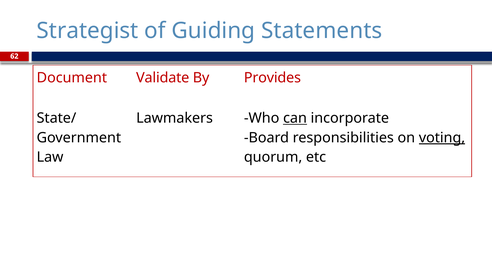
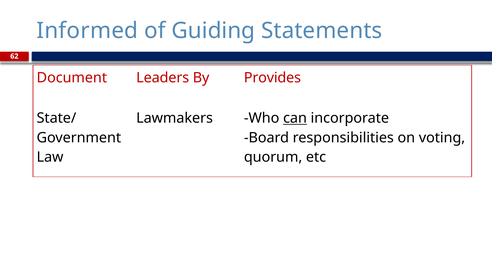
Strategist: Strategist -> Informed
Validate: Validate -> Leaders
voting underline: present -> none
